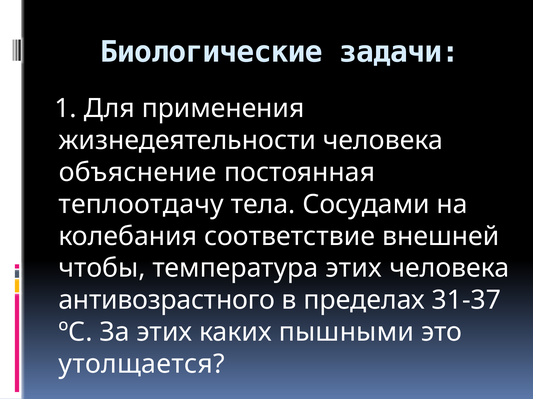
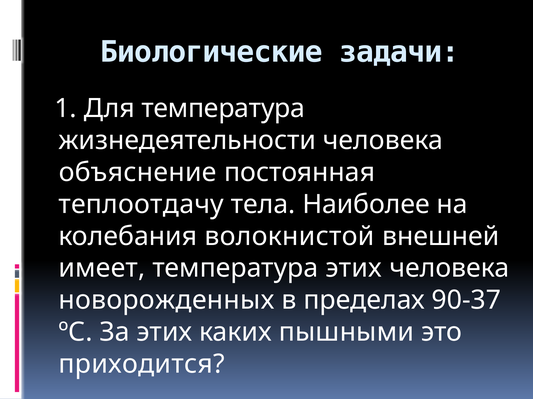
Для применения: применения -> температура
Сосудами: Сосудами -> Наиболее
соответствие: соответствие -> волокнистой
чтобы: чтобы -> имеет
антивозрастного: антивозрастного -> новорожденных
31-37: 31-37 -> 90-37
утолщается: утолщается -> приходится
